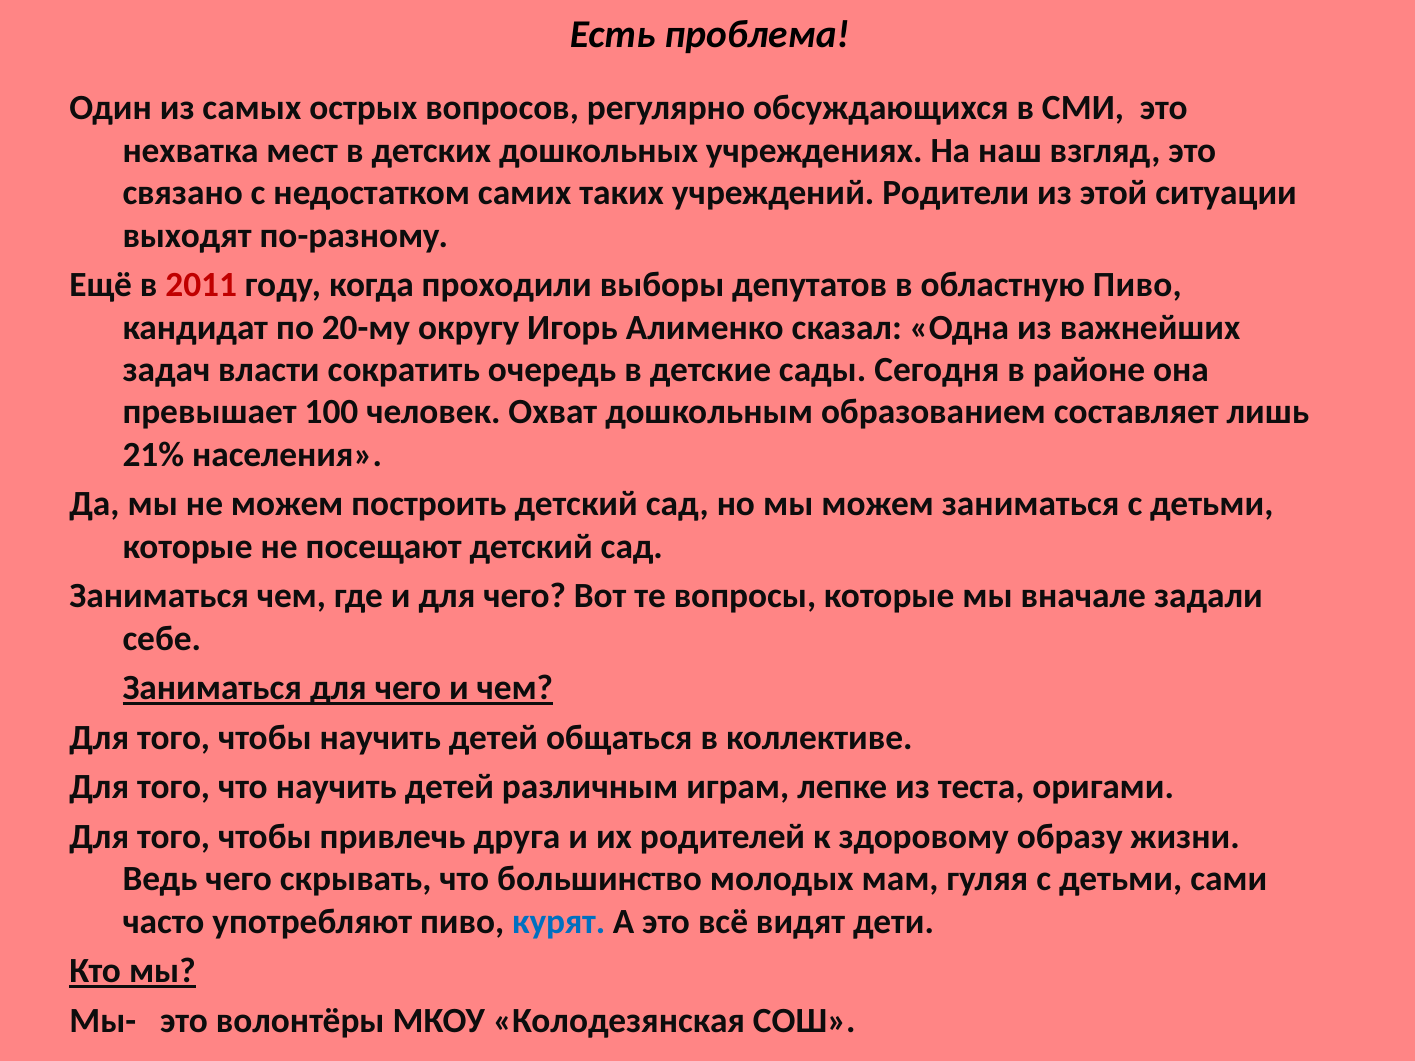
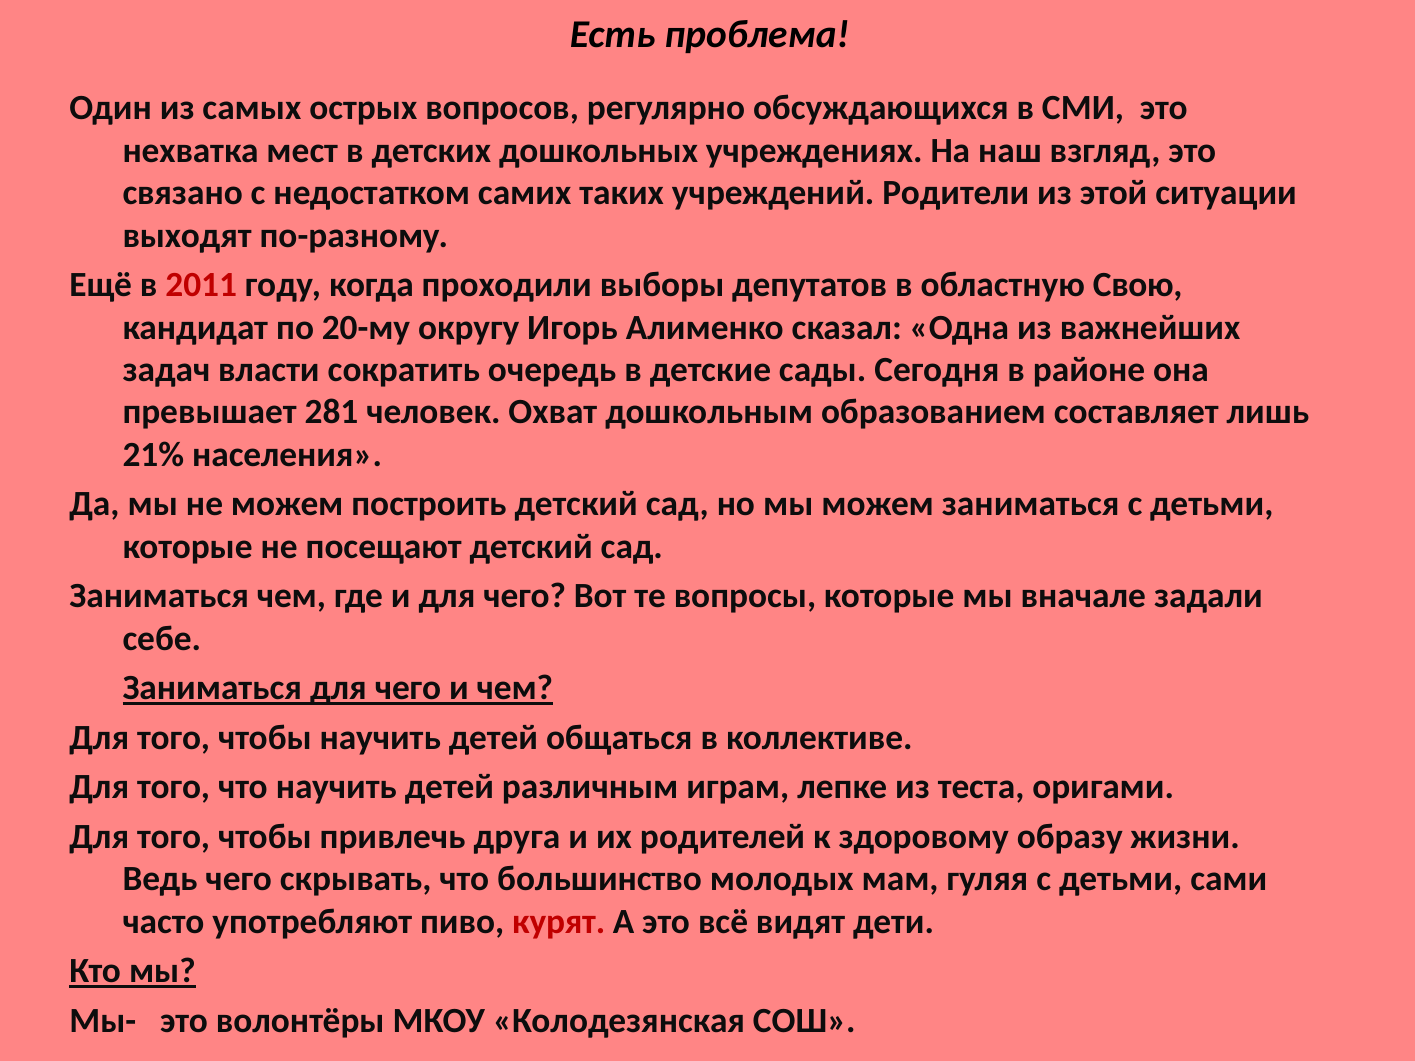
областную Пиво: Пиво -> Свою
100: 100 -> 281
курят colour: blue -> red
